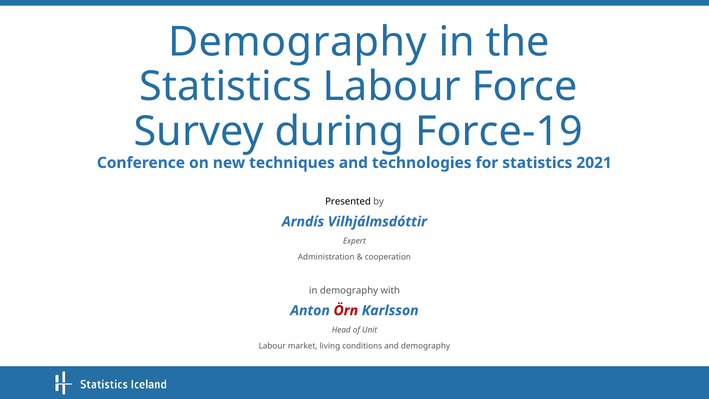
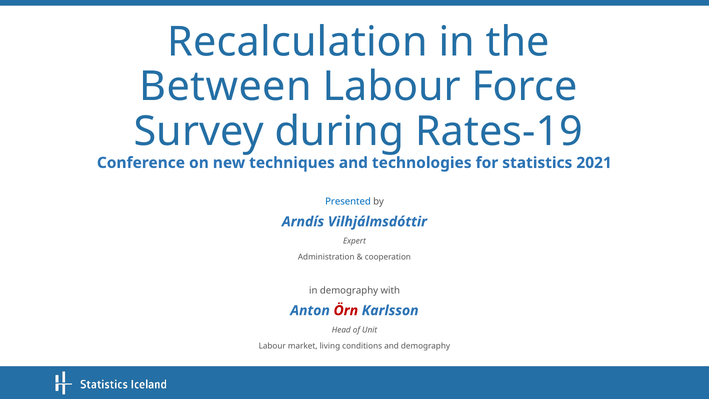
Demography at (297, 42): Demography -> Recalculation
Statistics at (226, 87): Statistics -> Between
Force-19: Force-19 -> Rates-19
Presented colour: black -> blue
